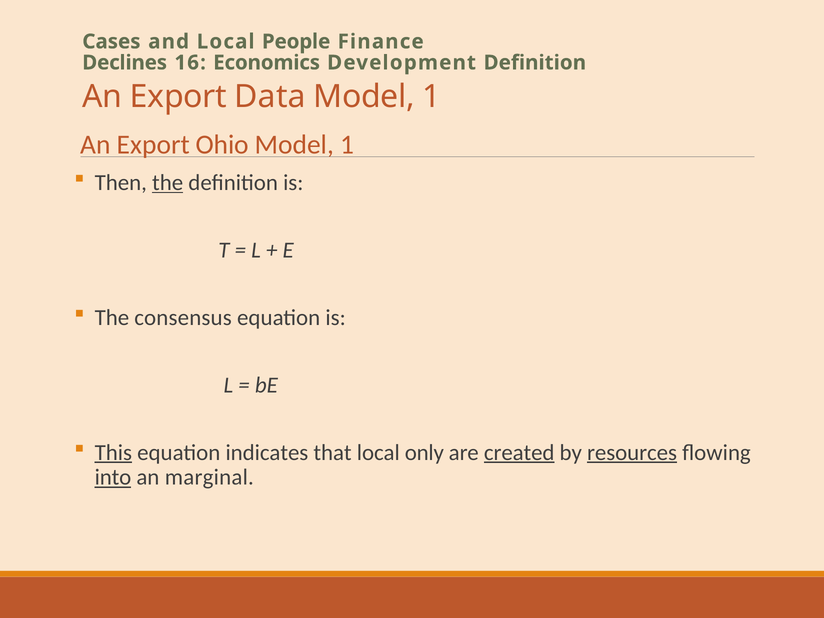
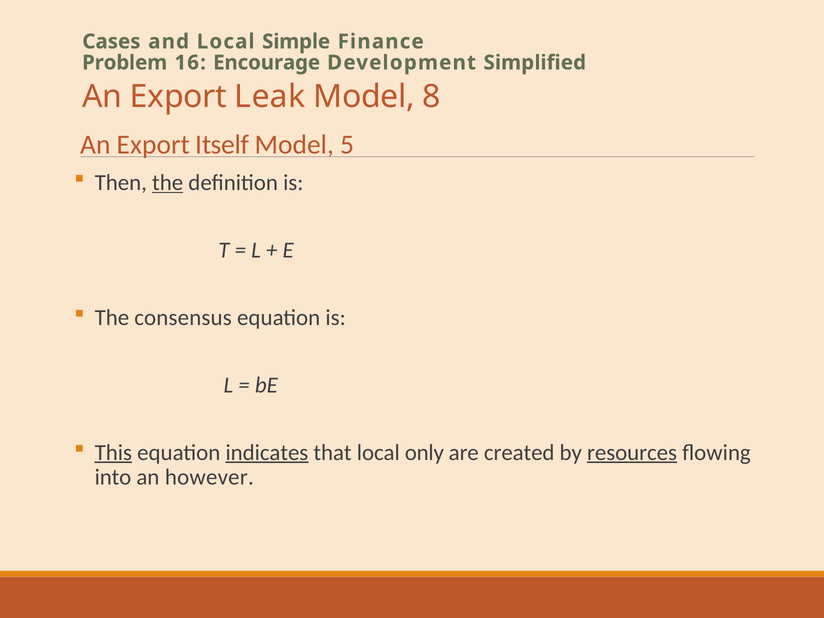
People: People -> Simple
Declines: Declines -> Problem
Economics: Economics -> Encourage
Development Definition: Definition -> Simplified
Data: Data -> Leak
1 at (432, 97): 1 -> 8
Ohio: Ohio -> Itself
1 at (347, 145): 1 -> 5
indicates underline: none -> present
created underline: present -> none
into underline: present -> none
marginal: marginal -> however
